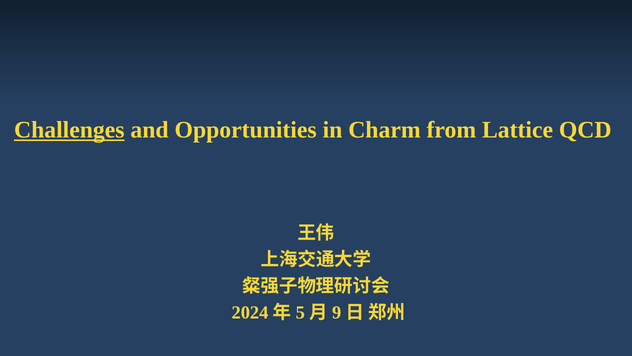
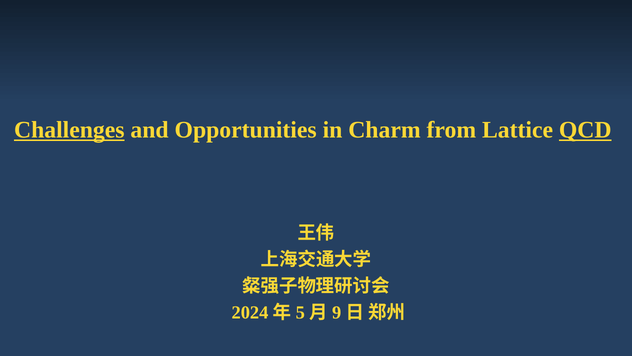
QCD underline: none -> present
